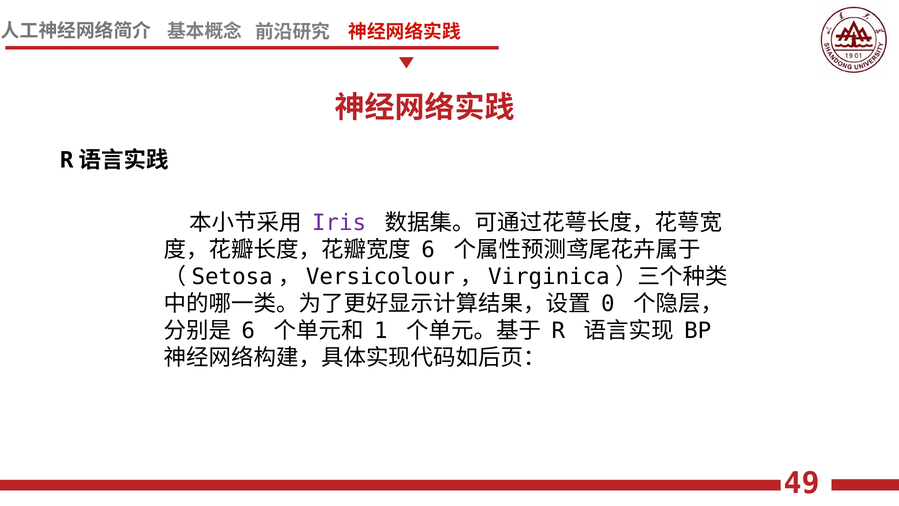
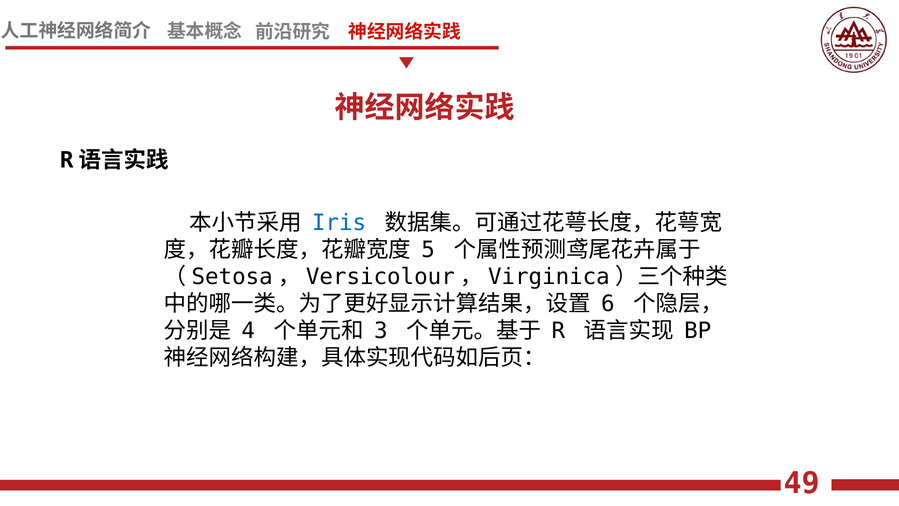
Iris colour: purple -> blue
6 at (428, 250): 6 -> 5
0: 0 -> 6
6 at (248, 330): 6 -> 4
1: 1 -> 3
